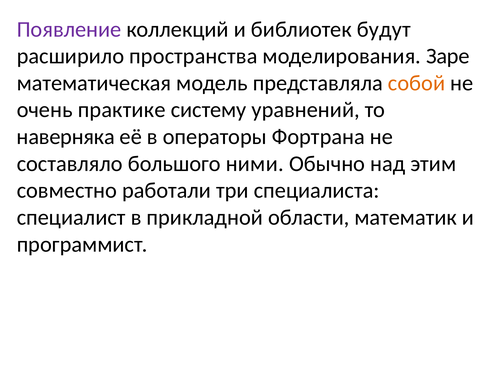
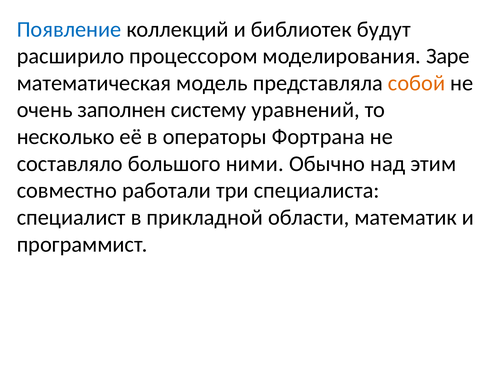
Появление colour: purple -> blue
пространства: пространства -> процессором
практике: практике -> заполнен
наверняка: наверняка -> несколько
